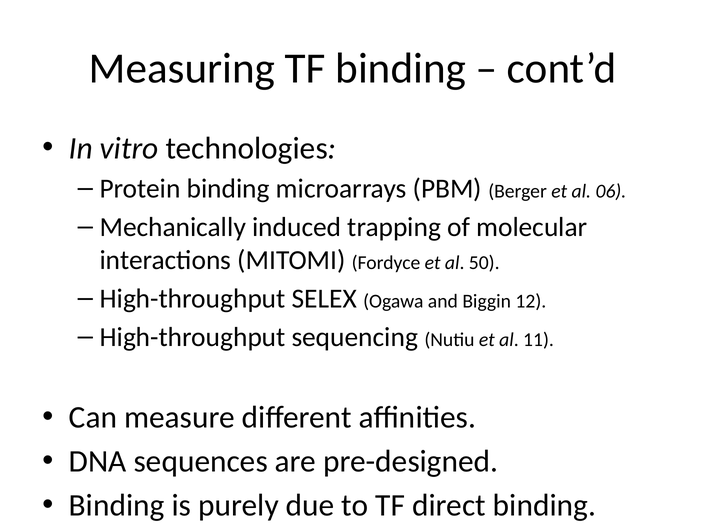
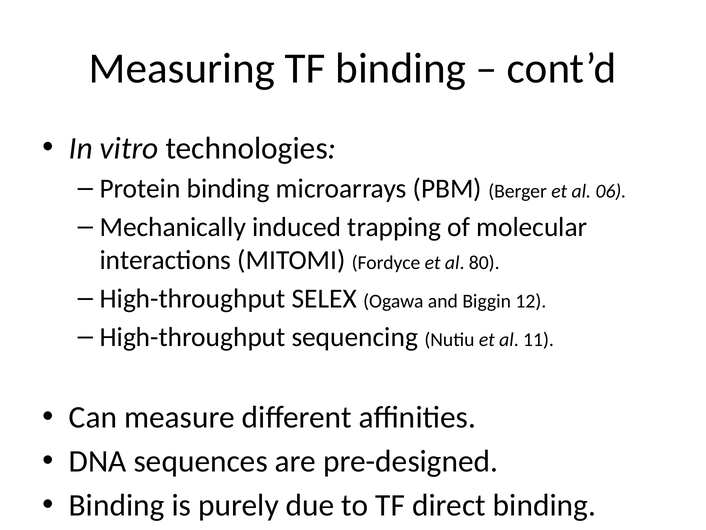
50: 50 -> 80
